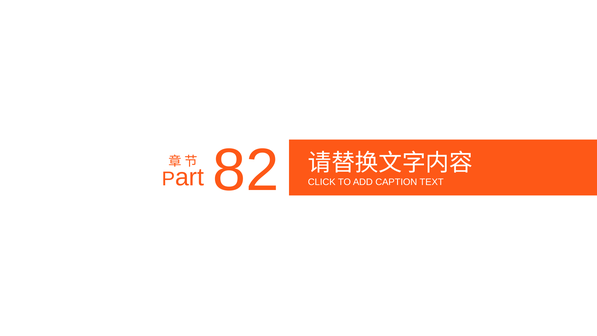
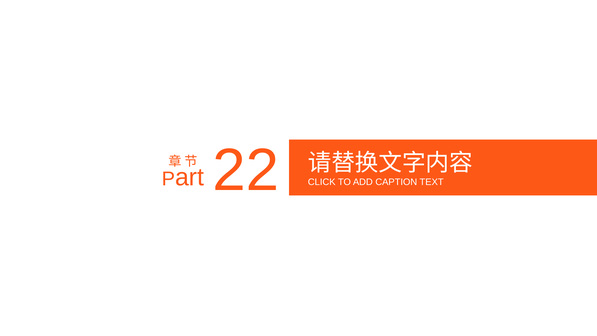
82: 82 -> 22
